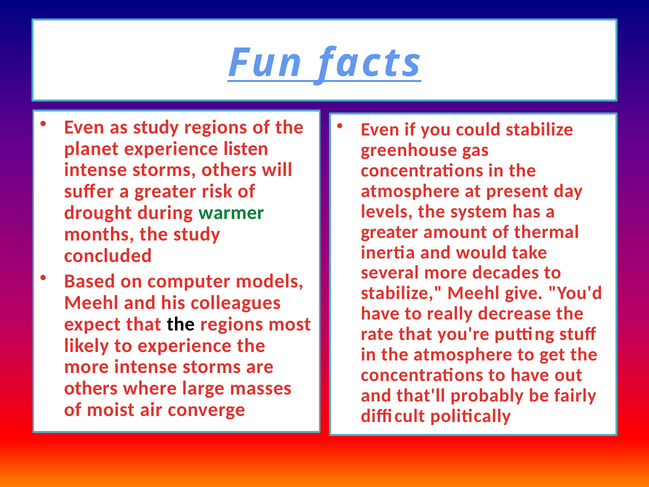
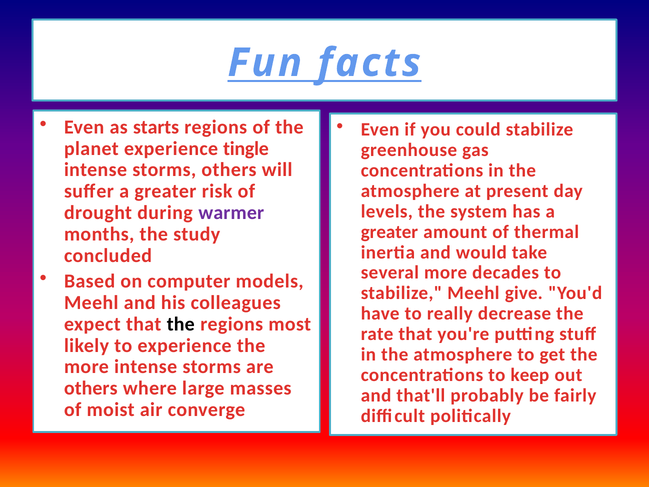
as study: study -> starts
listen: listen -> tingle
warmer colour: green -> purple
to have: have -> keep
